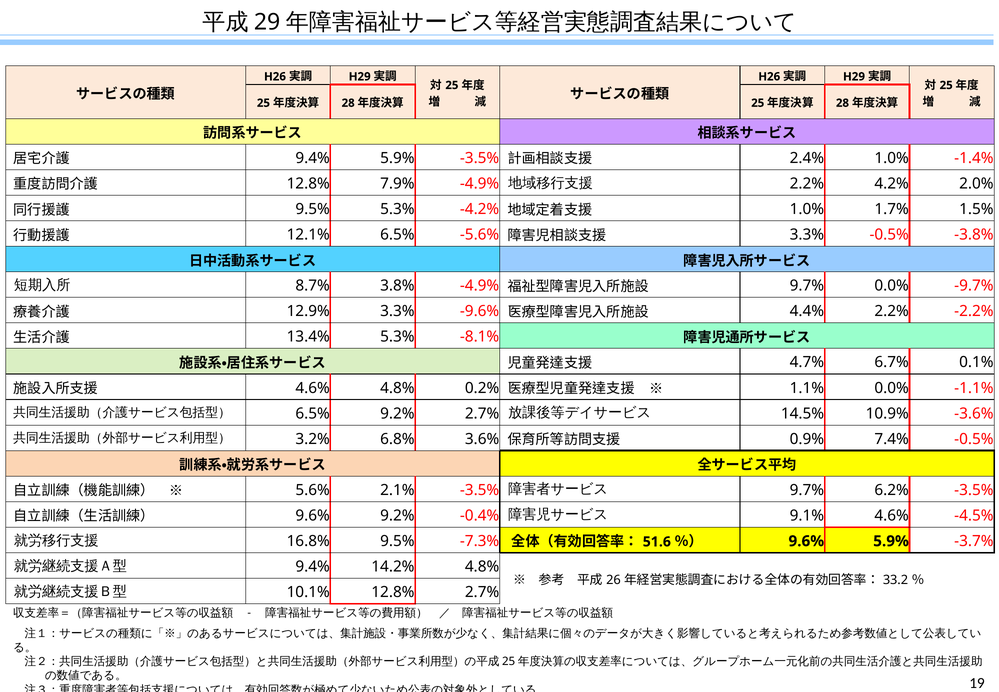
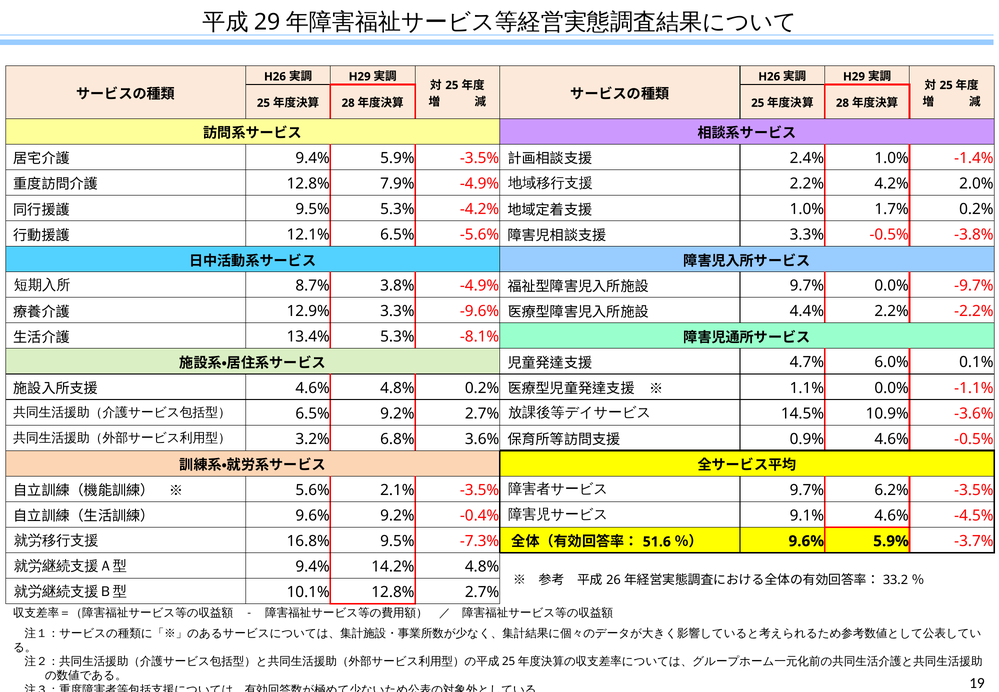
1.7% 1.5%: 1.5% -> 0.2%
6.7%: 6.7% -> 6.0%
0.9% 7.4%: 7.4% -> 4.6%
